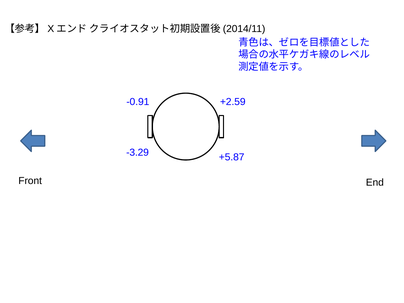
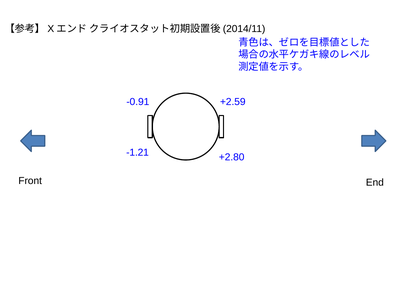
-3.29: -3.29 -> -1.21
+5.87: +5.87 -> +2.80
